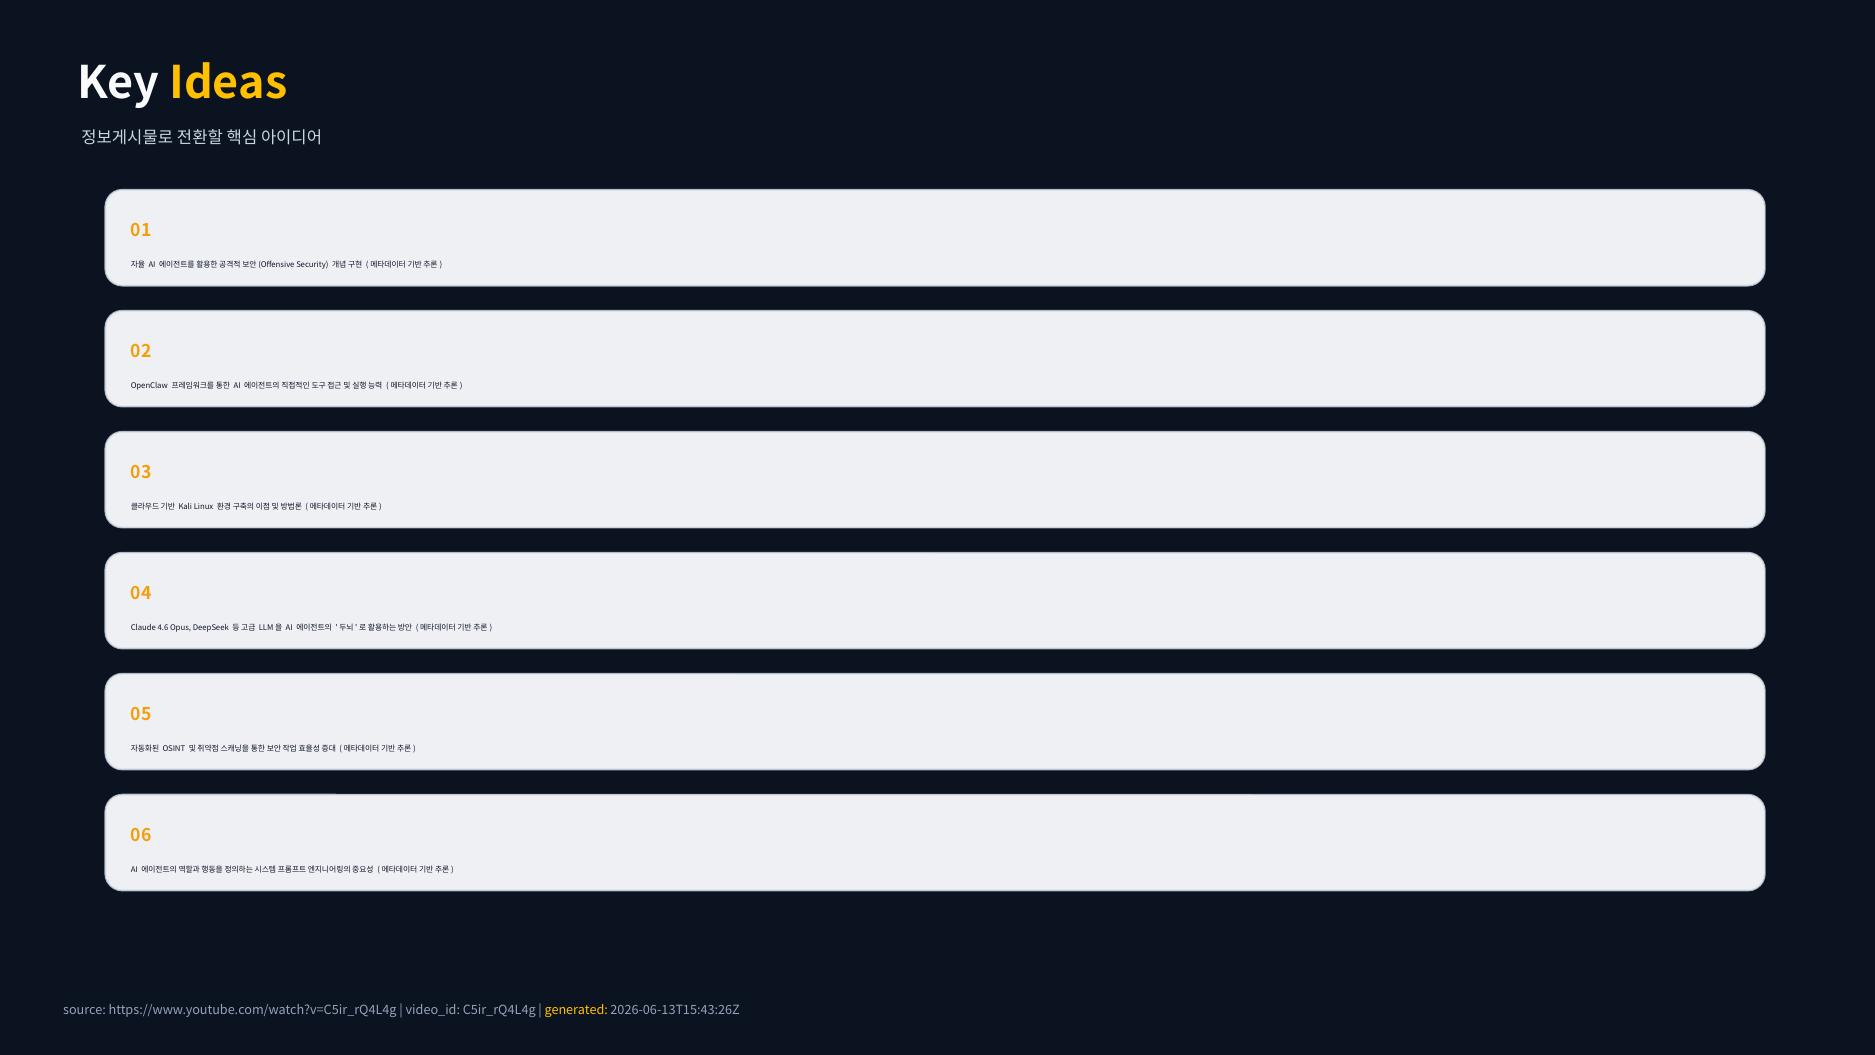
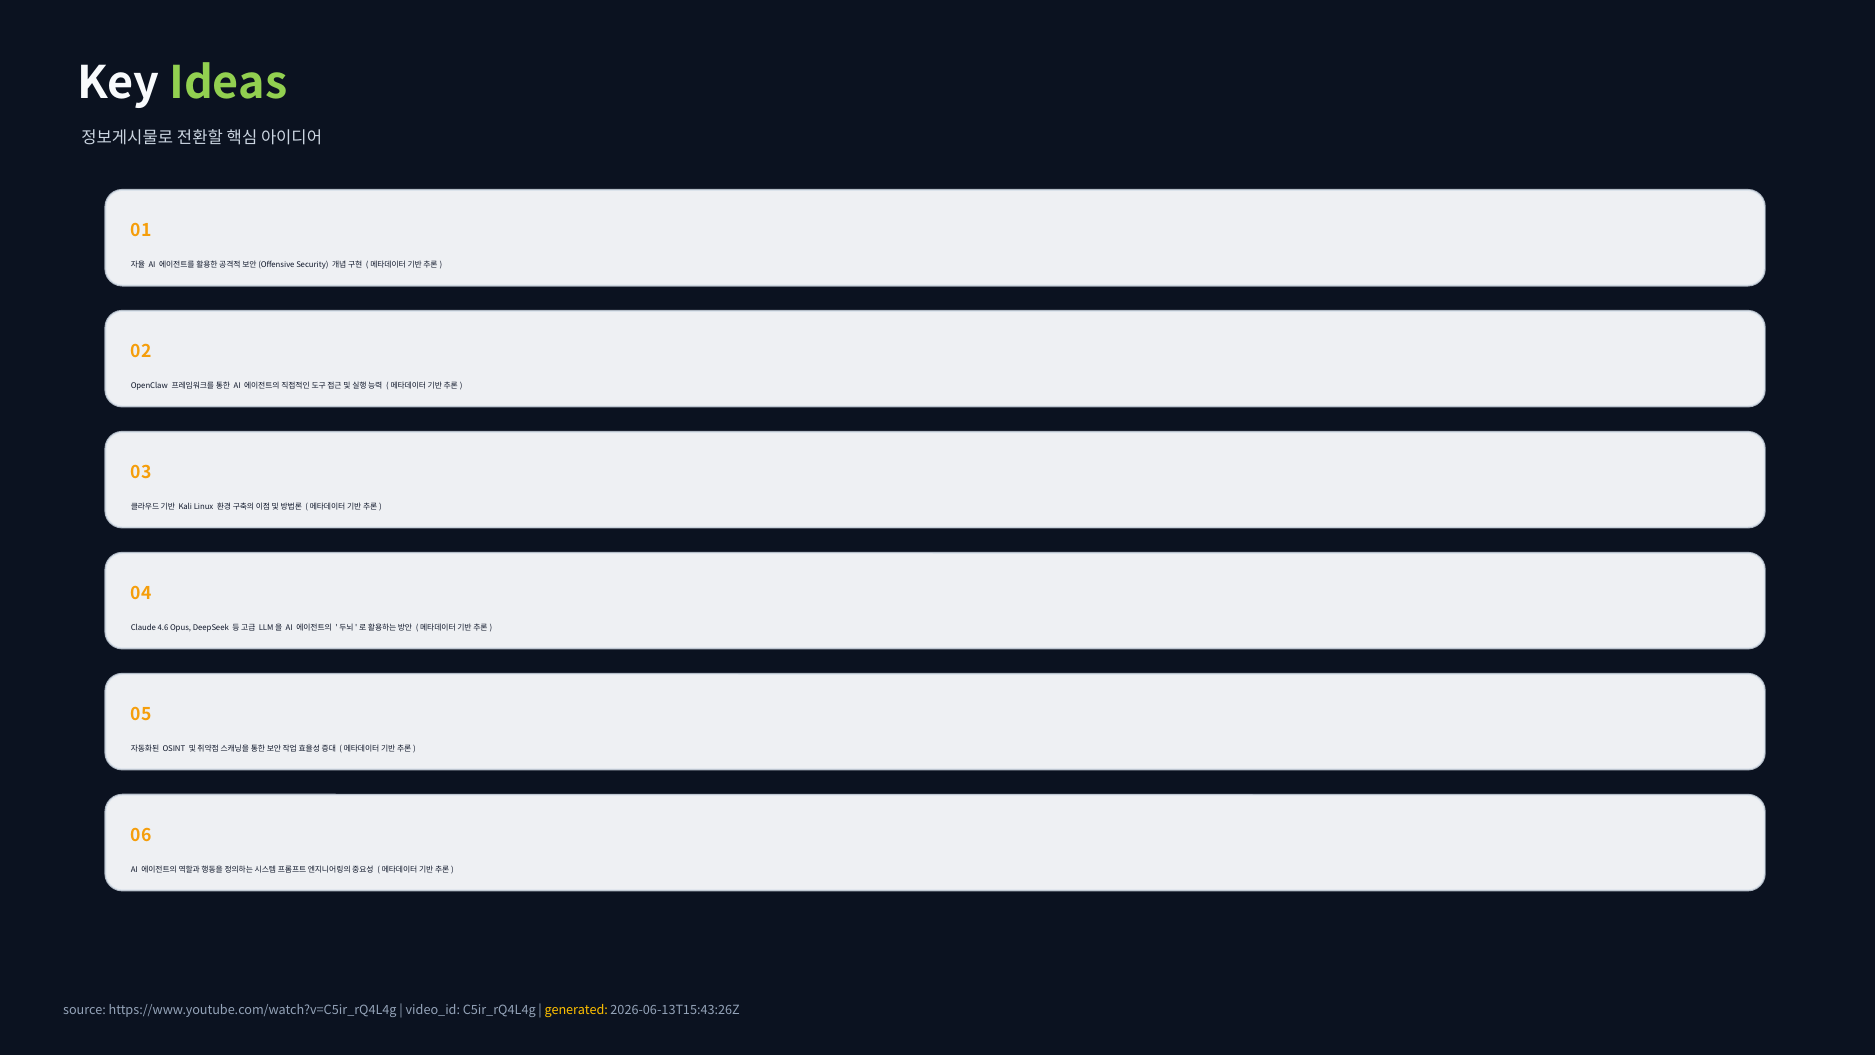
Ideas colour: yellow -> light green
